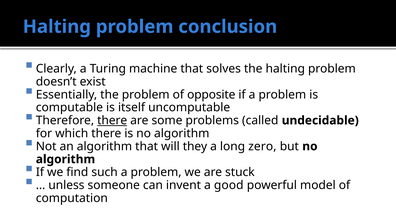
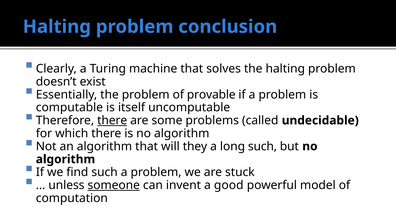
opposite: opposite -> provable
long zero: zero -> such
someone underline: none -> present
